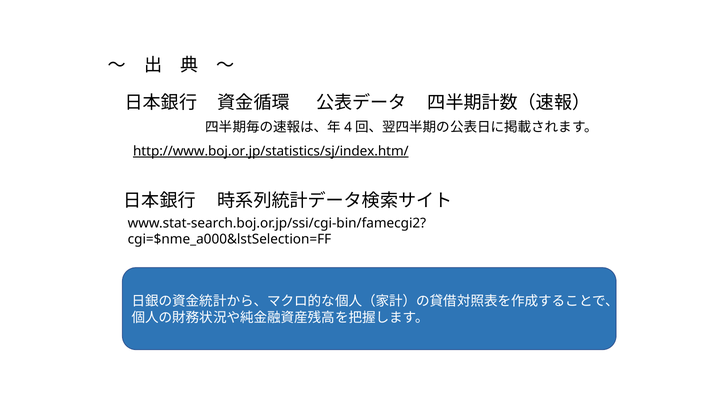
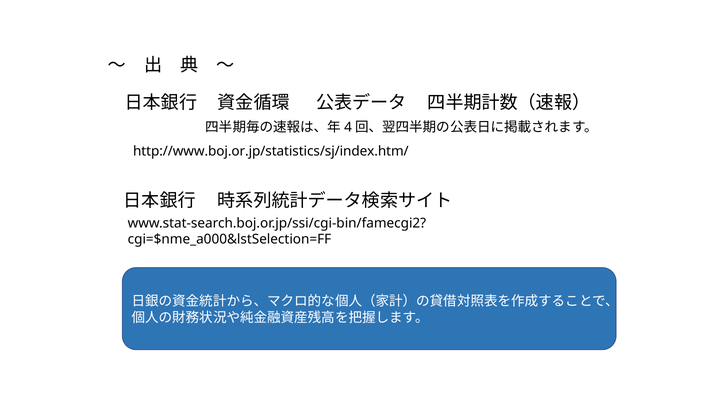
http://www.boj.or.jp/statistics/sj/index.htm/ underline: present -> none
